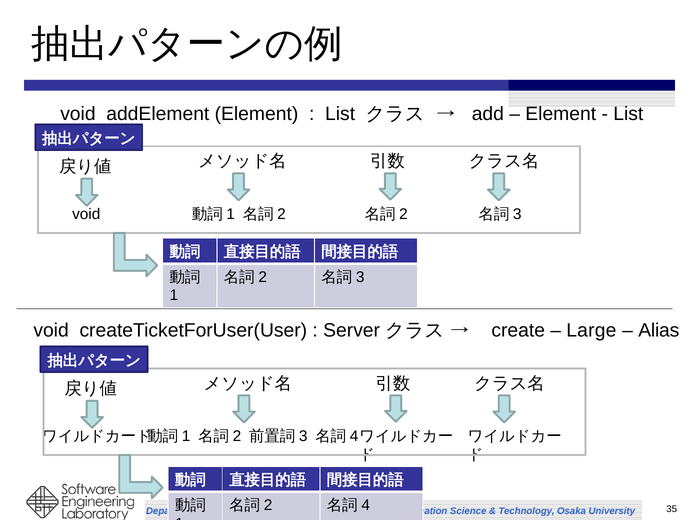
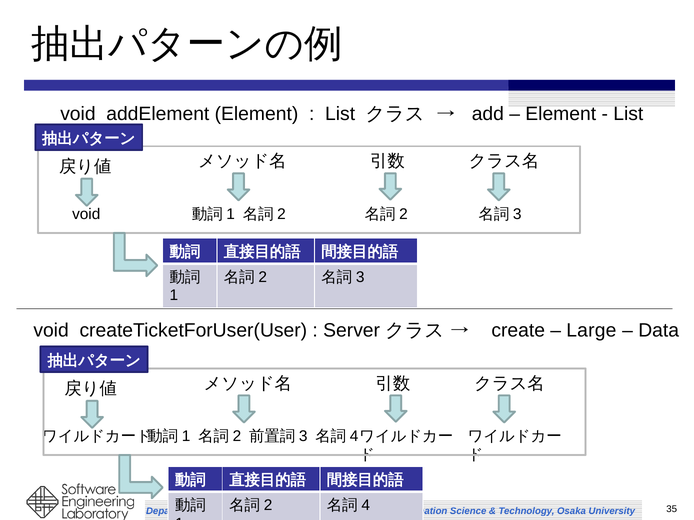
Alias: Alias -> Data
